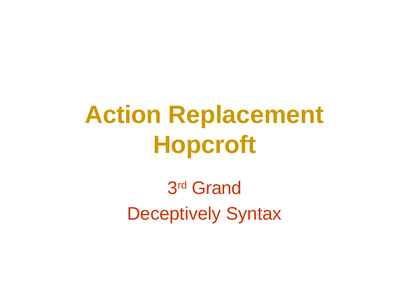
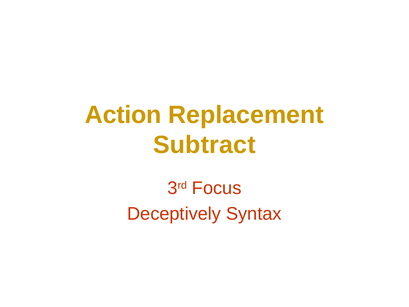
Hopcroft: Hopcroft -> Subtract
Grand: Grand -> Focus
